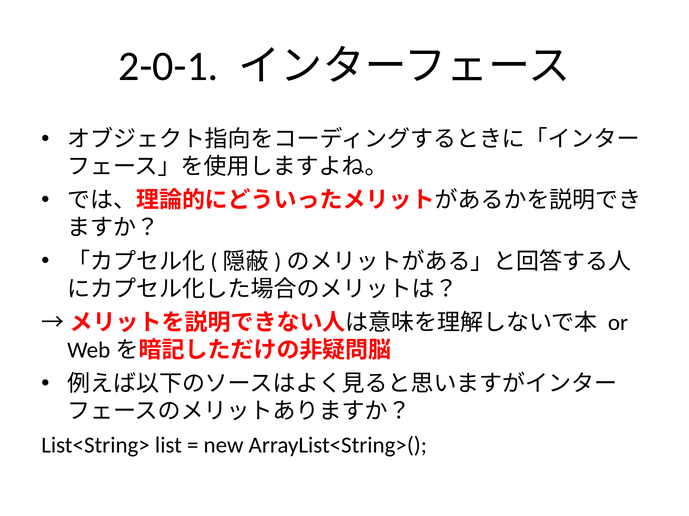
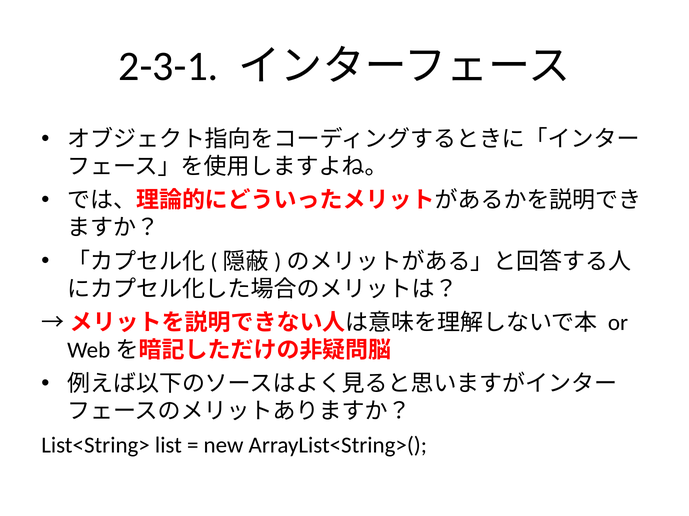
2-0-1: 2-0-1 -> 2-3-1
